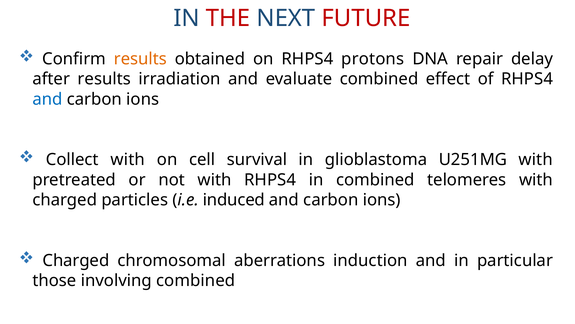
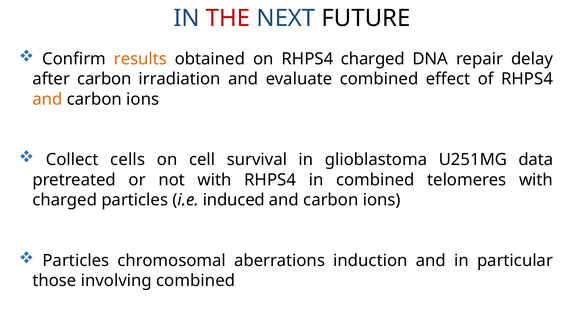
FUTURE colour: red -> black
RHPS4 protons: protons -> charged
after results: results -> carbon
and at (47, 99) colour: blue -> orange
Collect with: with -> cells
U251MG with: with -> data
Charged at (76, 260): Charged -> Particles
